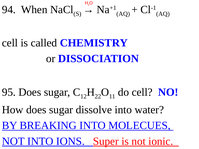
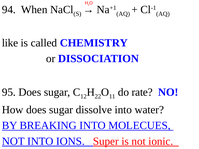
cell at (10, 43): cell -> like
do cell: cell -> rate
